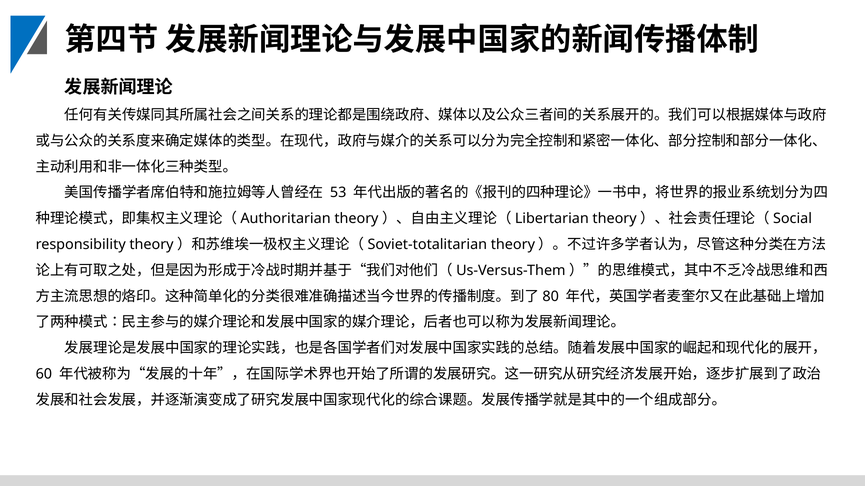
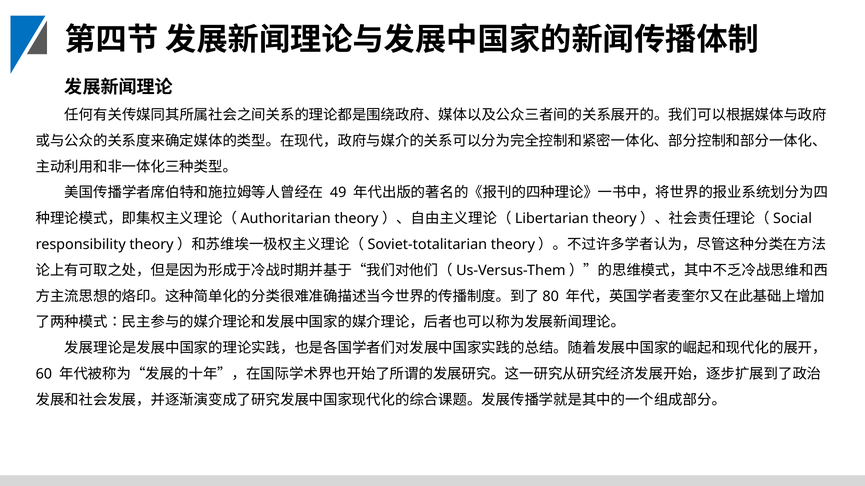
53: 53 -> 49
